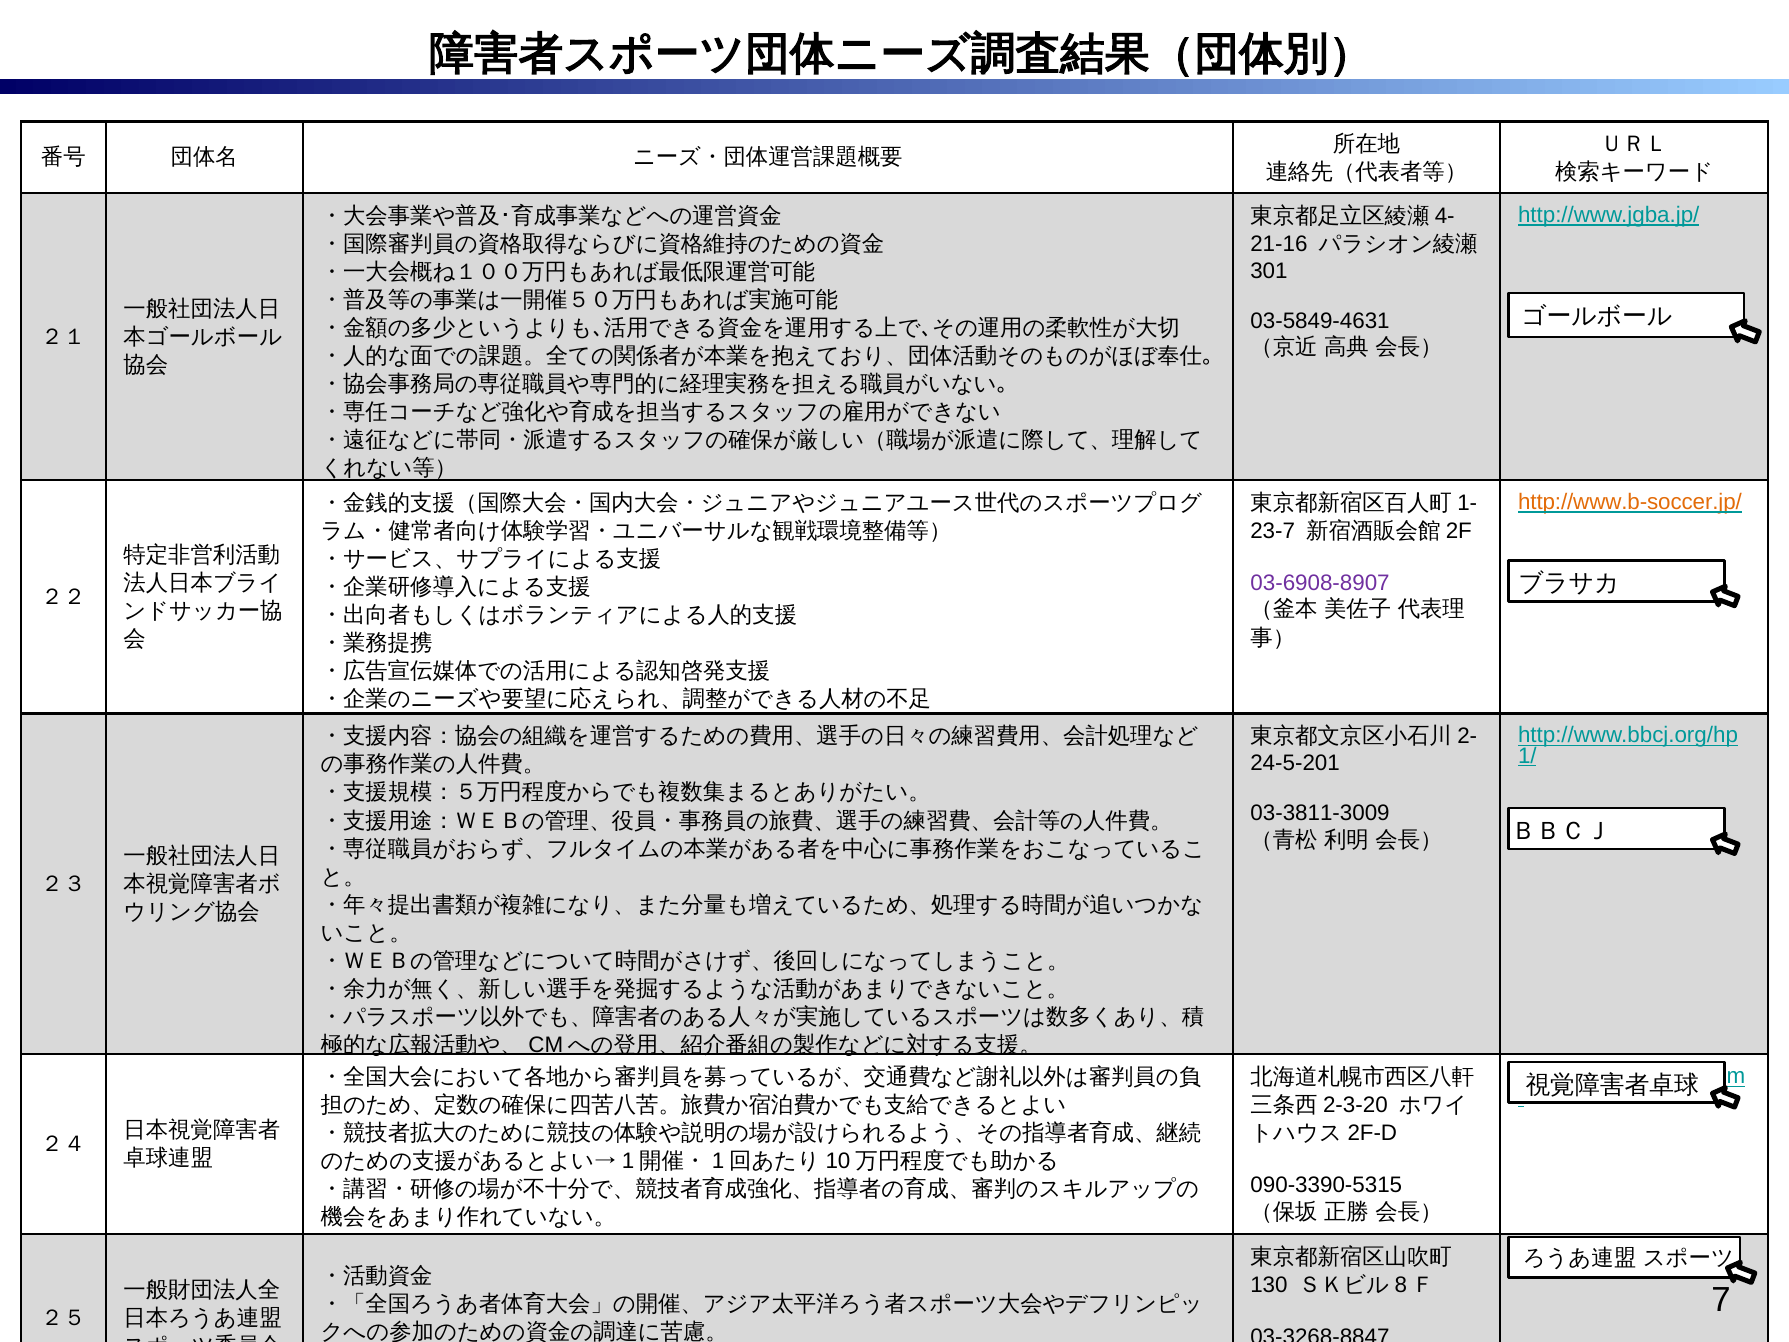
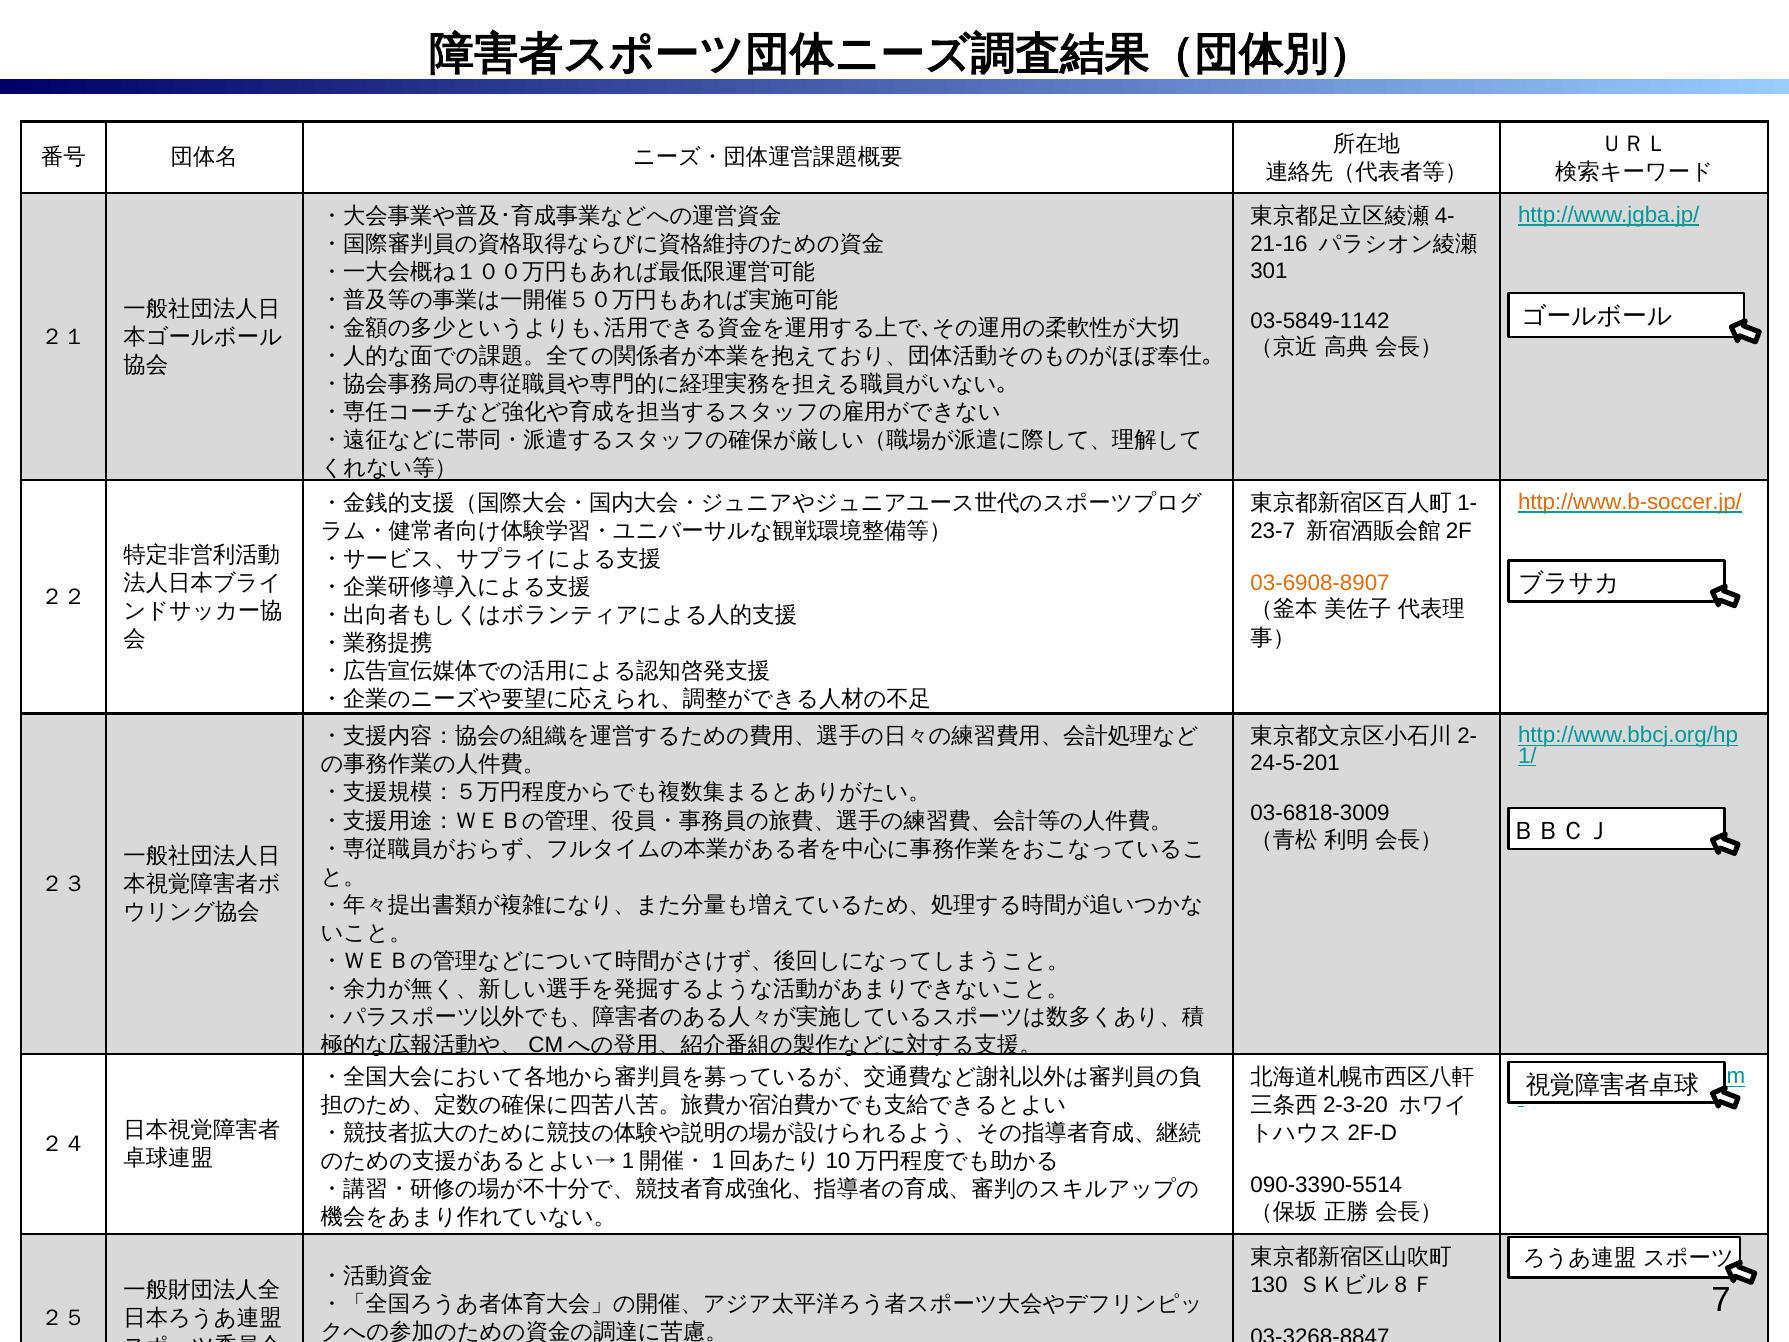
03-5849-4631: 03-5849-4631 -> 03-5849-1142
03-6908-8907 colour: purple -> orange
03-3811-3009: 03-3811-3009 -> 03-6818-3009
090-3390-5315: 090-3390-5315 -> 090-3390-5514
